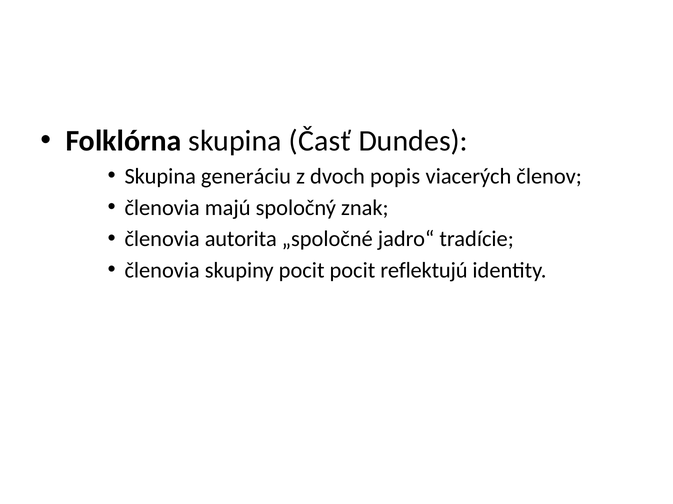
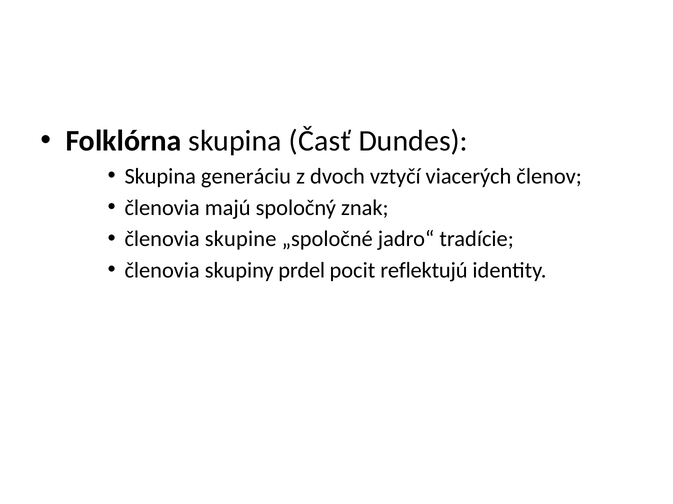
popis: popis -> vztyčí
autorita: autorita -> skupine
skupiny pocit: pocit -> prdel
